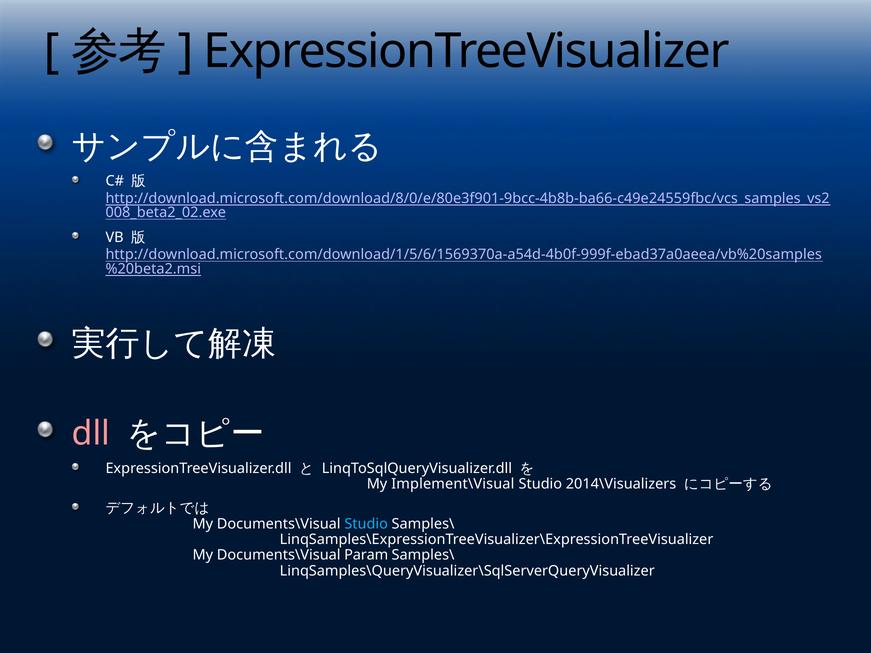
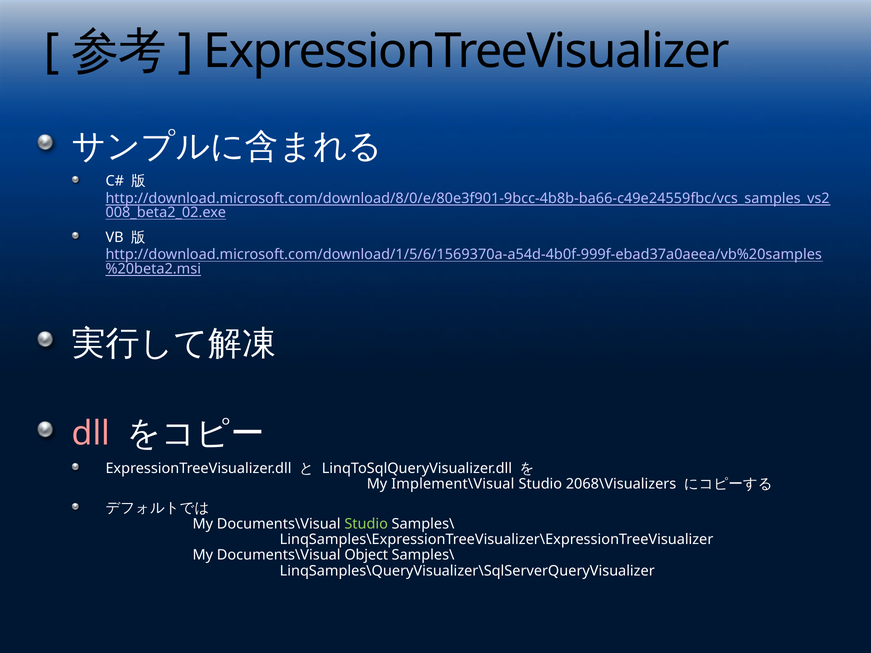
2014\Visualizers: 2014\Visualizers -> 2068\Visualizers
Studio at (366, 524) colour: light blue -> light green
Param: Param -> Object
